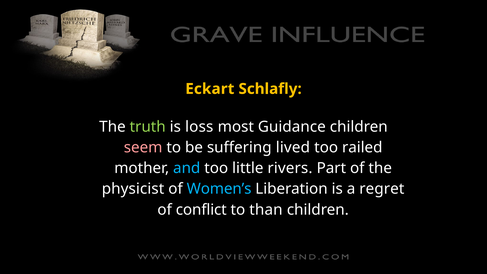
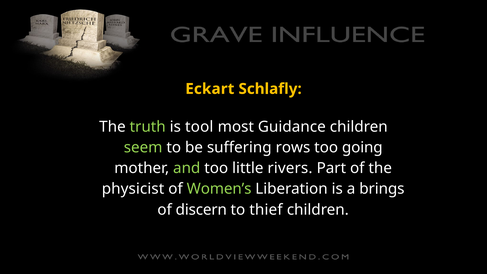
loss: loss -> tool
seem colour: pink -> light green
lived: lived -> rows
railed: railed -> going
and colour: light blue -> light green
Women’s colour: light blue -> light green
regret: regret -> brings
conflict: conflict -> discern
than: than -> thief
